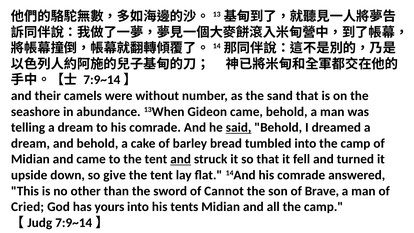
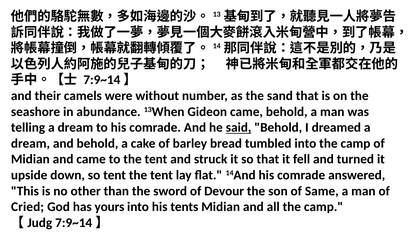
and at (181, 159) underline: present -> none
so give: give -> tent
Cannot: Cannot -> Devour
Brave: Brave -> Same
